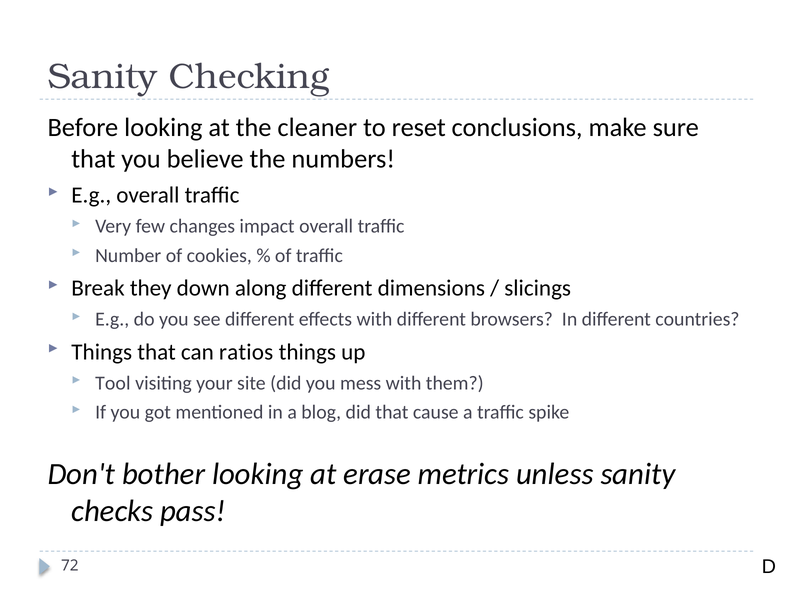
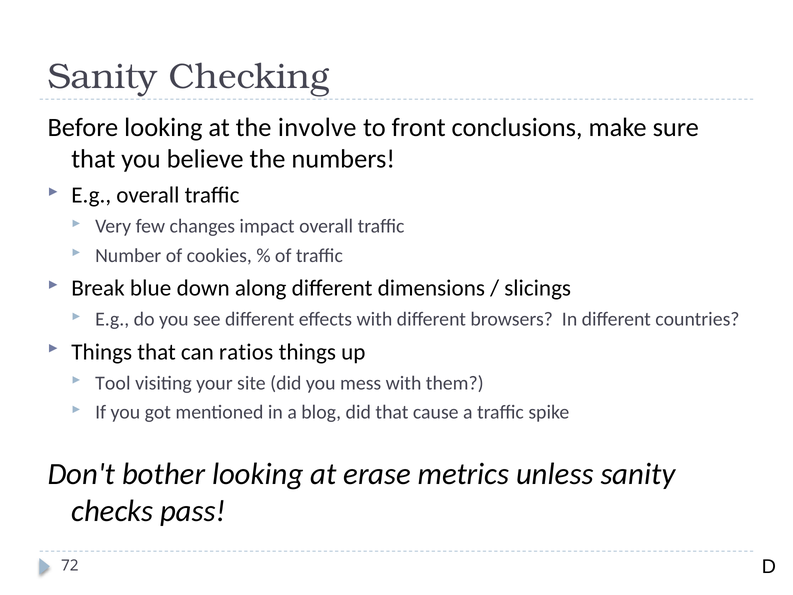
cleaner: cleaner -> involve
reset: reset -> front
they: they -> blue
